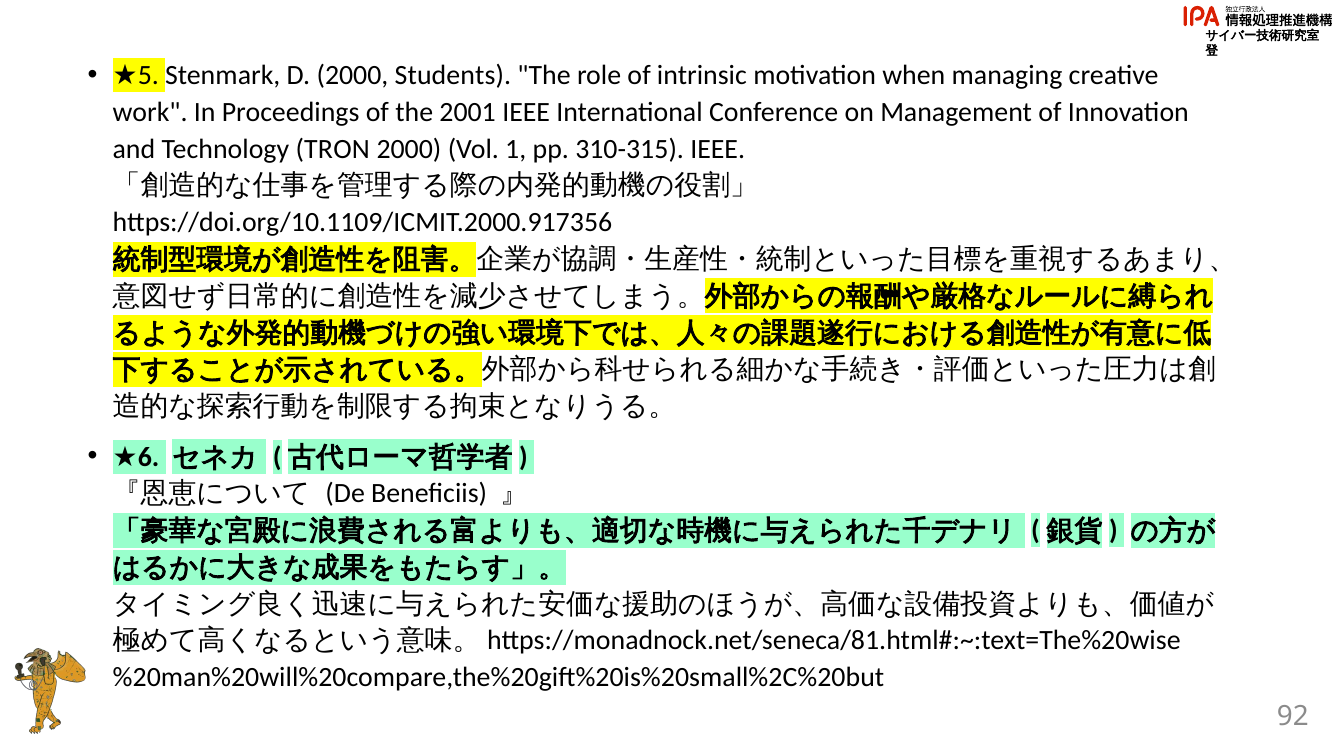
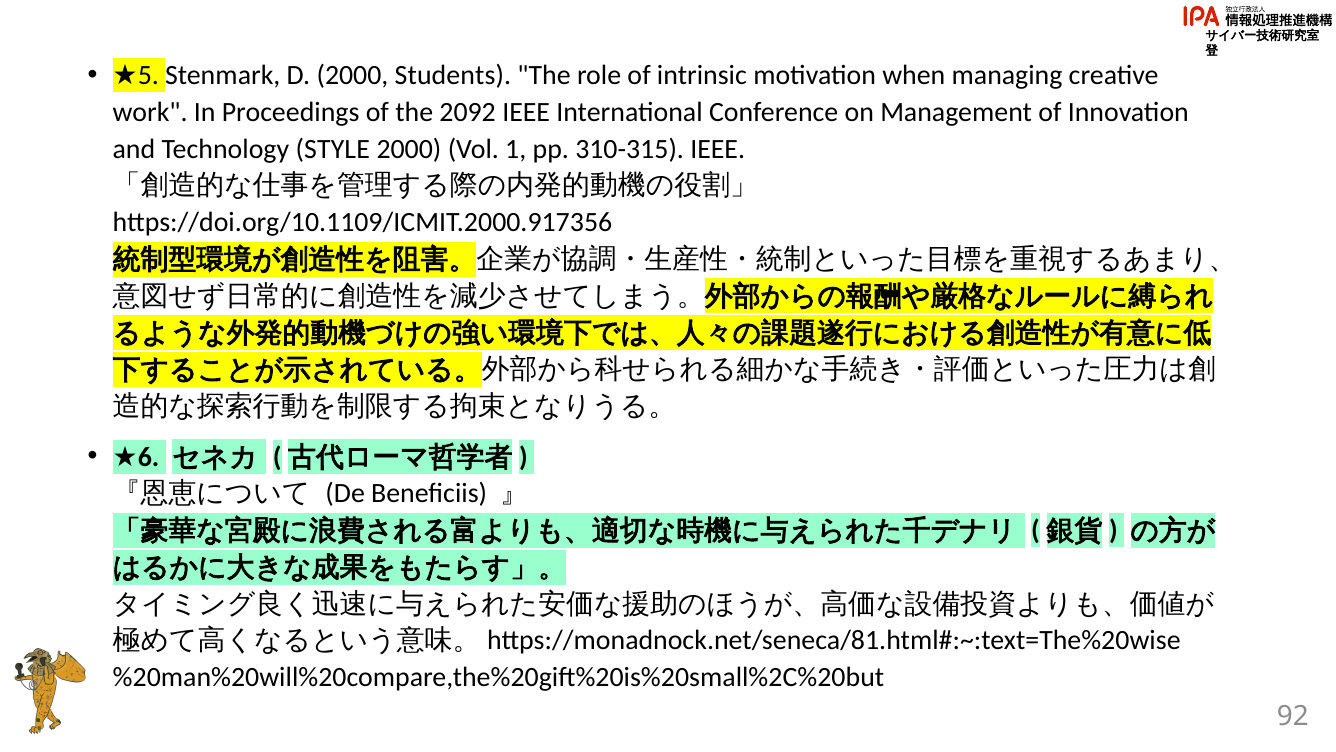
2001: 2001 -> 2092
TRON: TRON -> STYLE
